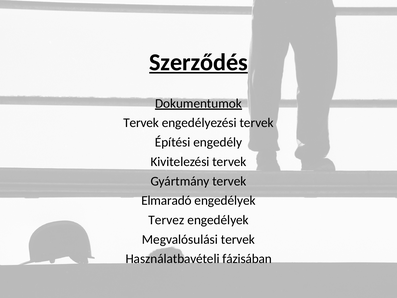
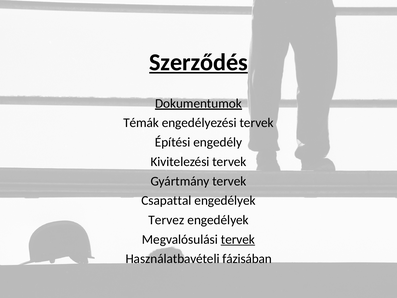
Tervek at (141, 123): Tervek -> Témák
Elmaradó: Elmaradó -> Csapattal
tervek at (238, 239) underline: none -> present
